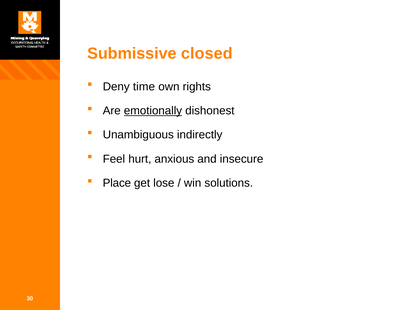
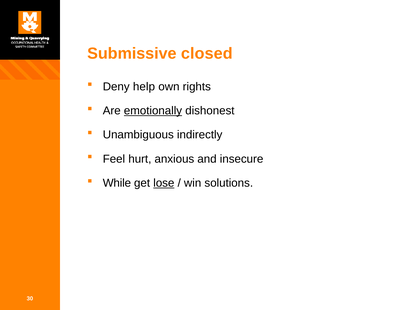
time: time -> help
Place: Place -> While
lose underline: none -> present
